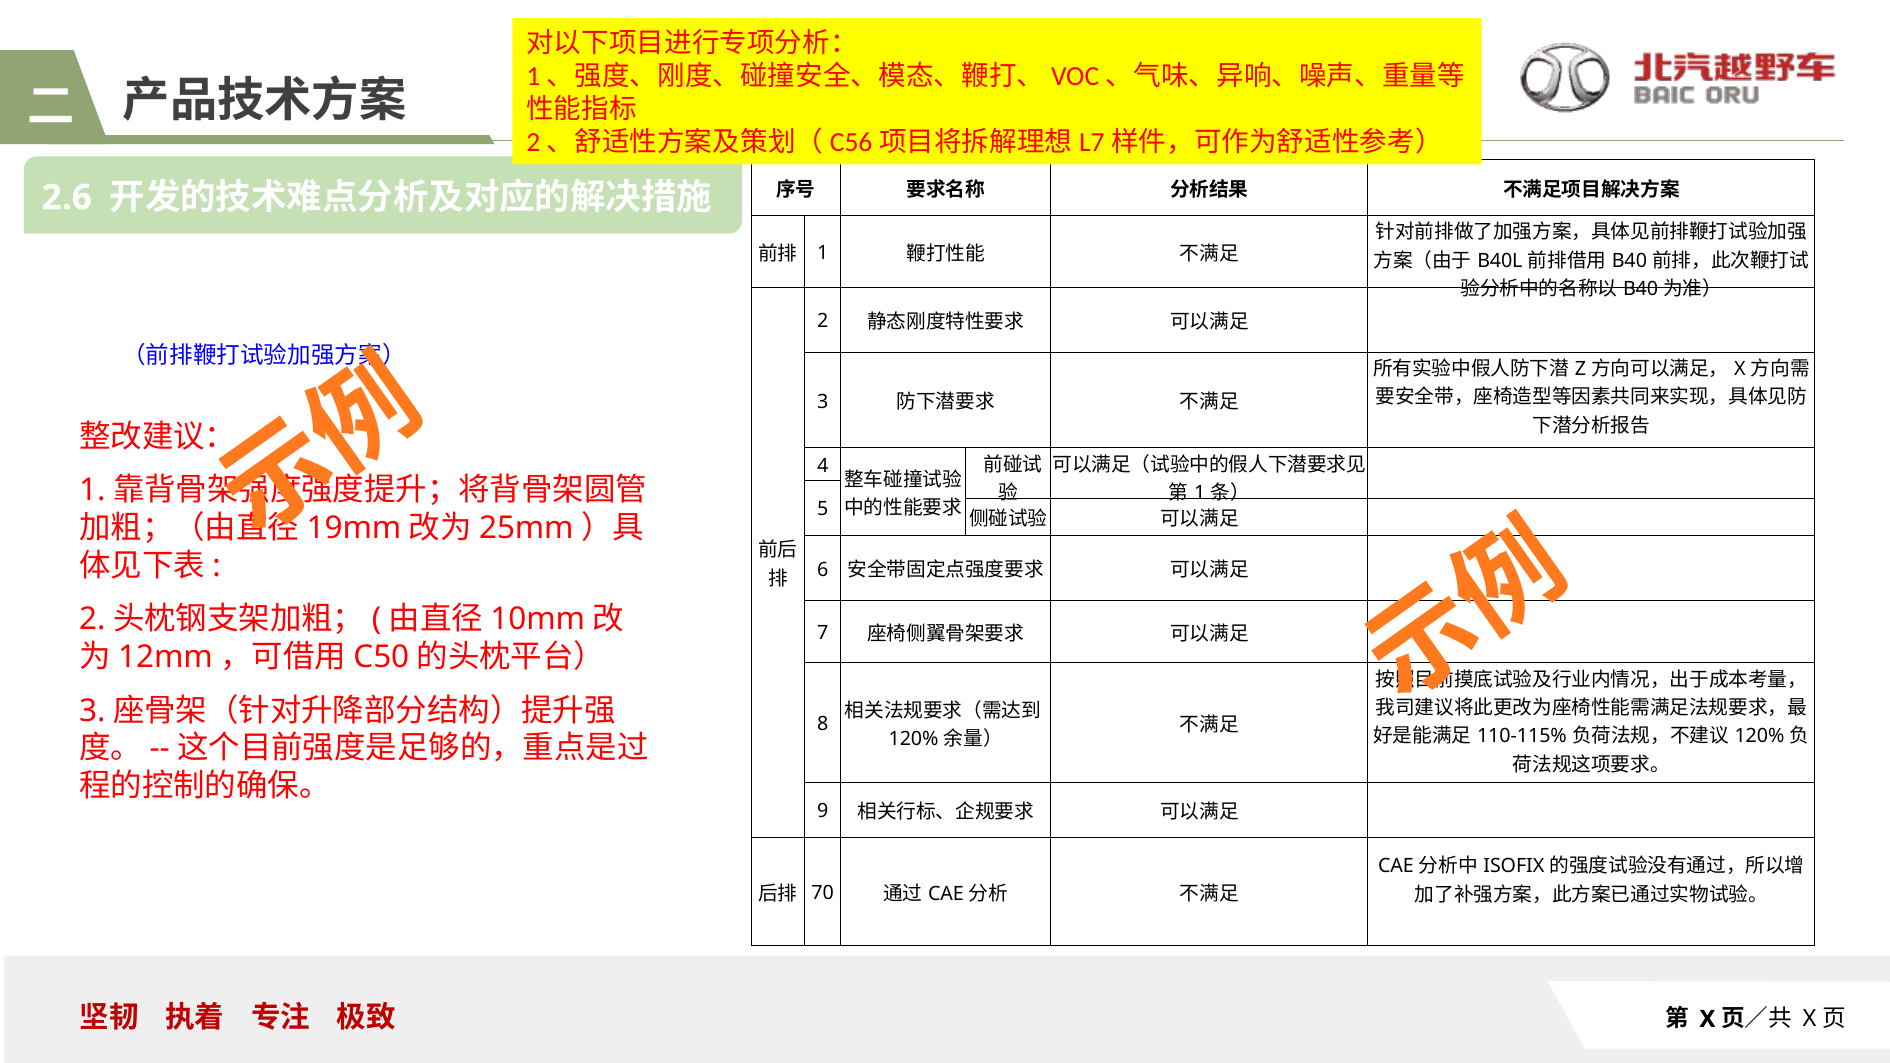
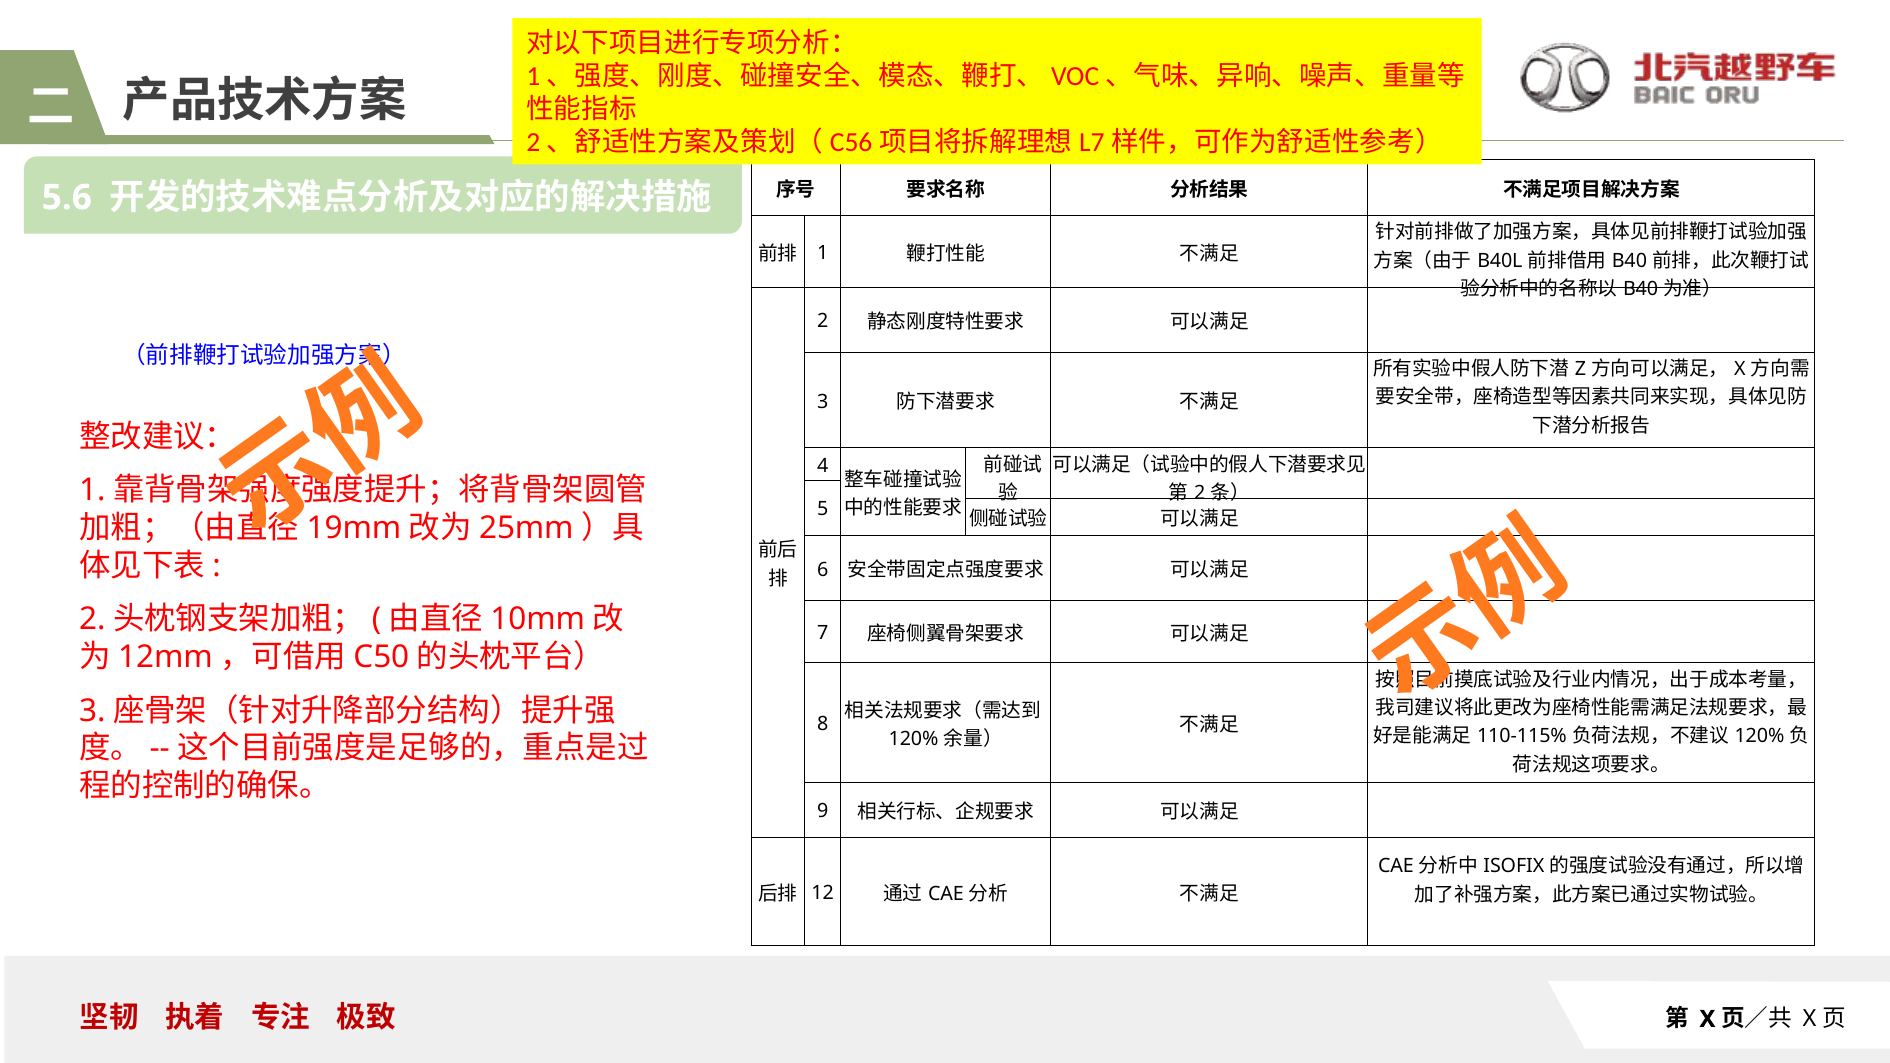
2.6: 2.6 -> 5.6
1 at (1200, 493): 1 -> 2
70: 70 -> 12
